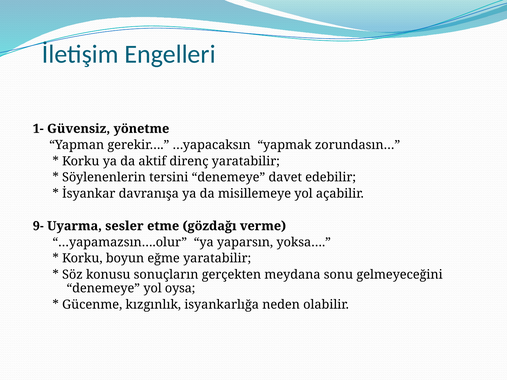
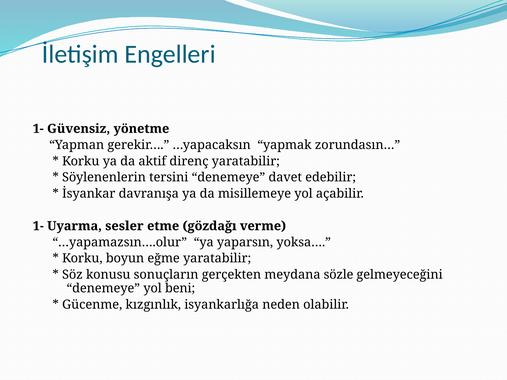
9- at (38, 226): 9- -> 1-
sonu: sonu -> sözle
oysa: oysa -> beni
